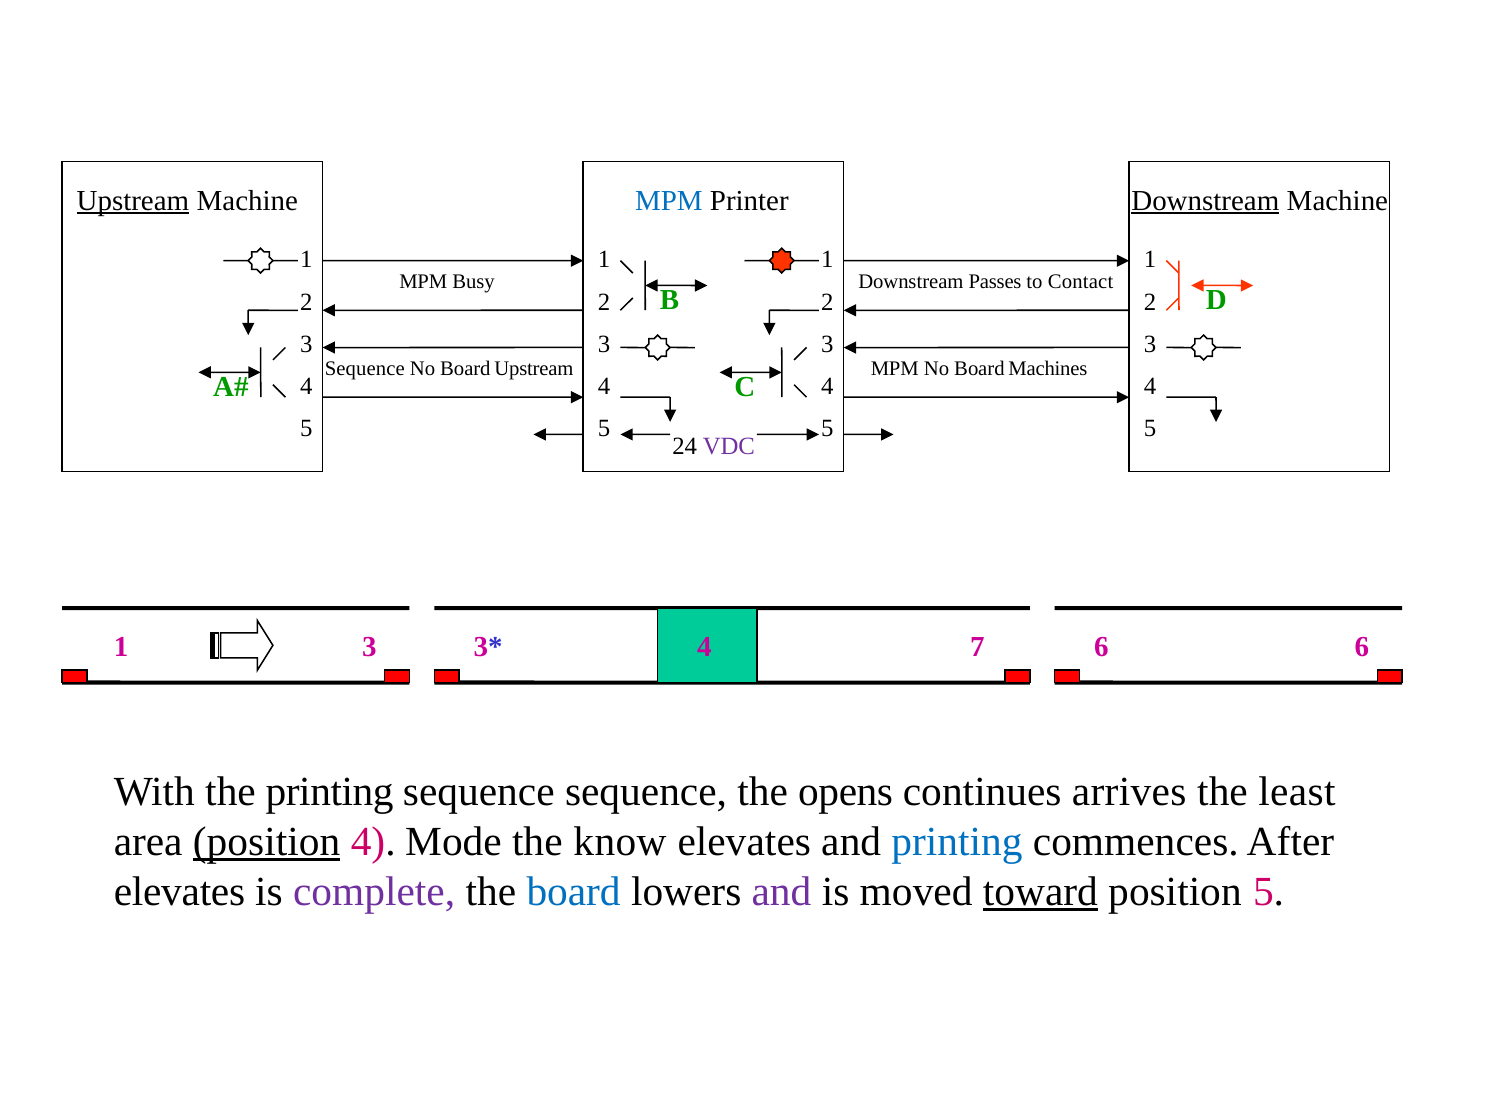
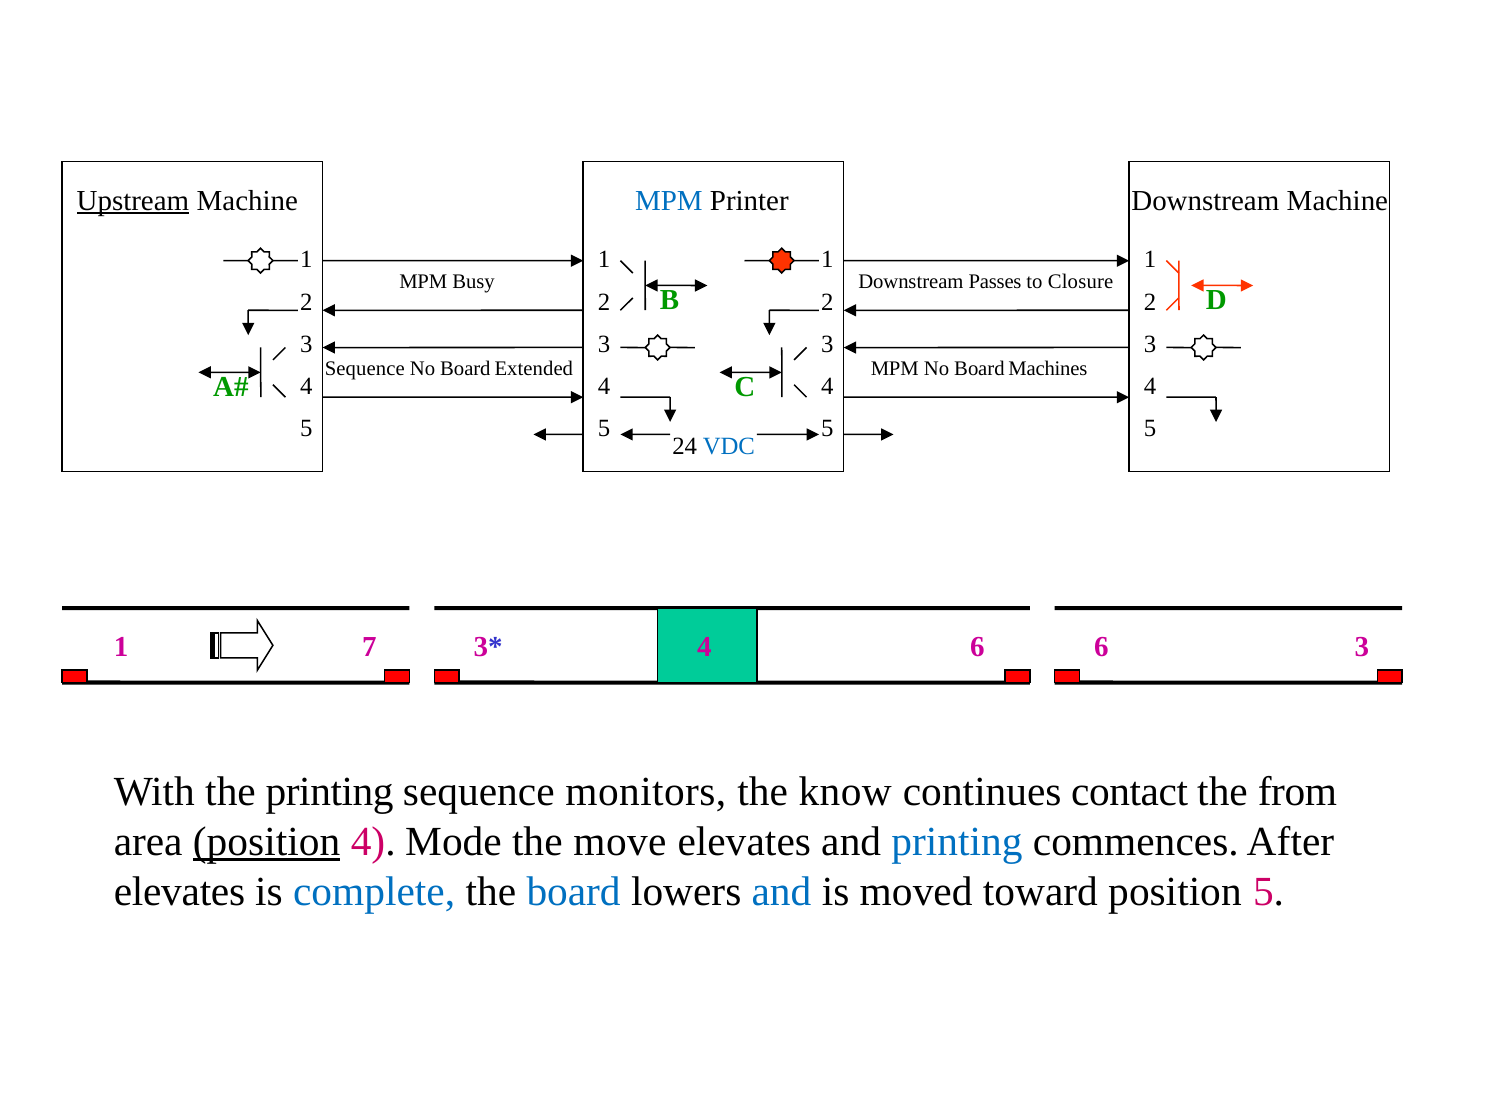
Downstream at (1205, 200) underline: present -> none
Contact: Contact -> Closure
Board Upstream: Upstream -> Extended
VDC colour: purple -> blue
1 3: 3 -> 7
4 7: 7 -> 6
6 6: 6 -> 3
sequence sequence: sequence -> monitors
opens: opens -> know
arrives: arrives -> contact
least: least -> from
know: know -> move
complete colour: purple -> blue
and at (782, 891) colour: purple -> blue
toward underline: present -> none
